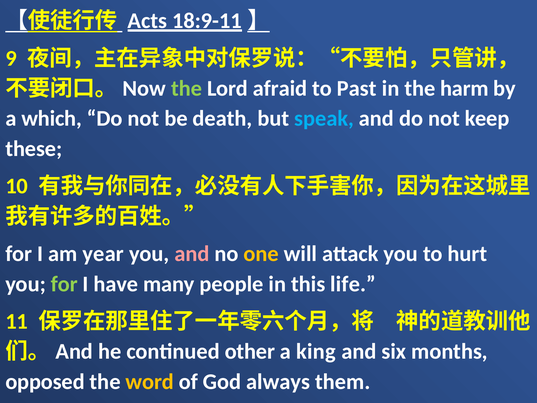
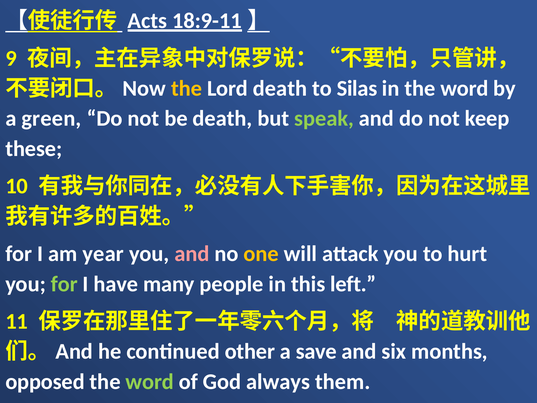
the at (187, 88) colour: light green -> yellow
Lord afraid: afraid -> death
Past: Past -> Silas
in the harm: harm -> word
which: which -> green
speak colour: light blue -> light green
life: life -> left
king: king -> save
word at (150, 381) colour: yellow -> light green
